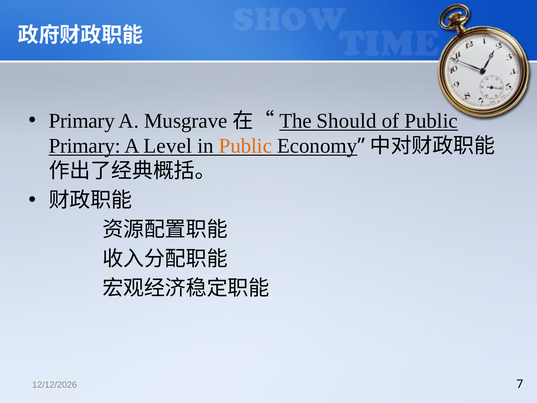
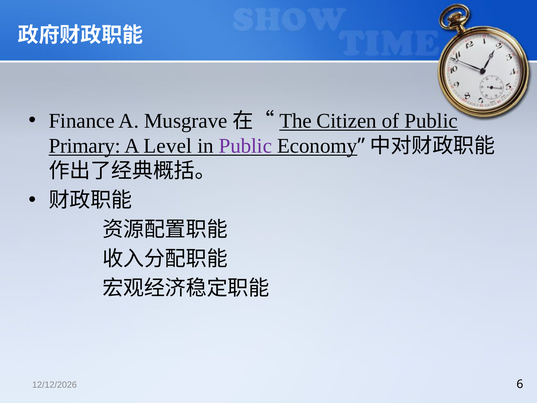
Primary at (82, 121): Primary -> Finance
Should: Should -> Citizen
Public at (245, 146) colour: orange -> purple
7: 7 -> 6
